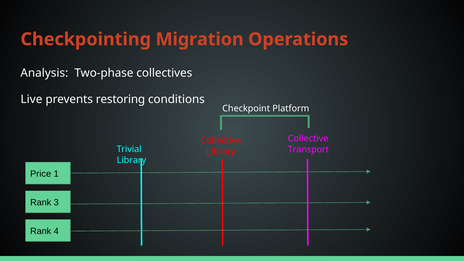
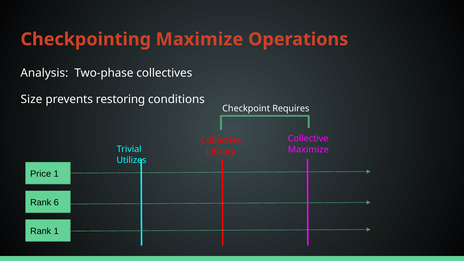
Checkpointing Migration: Migration -> Maximize
Live: Live -> Size
Platform: Platform -> Requires
Transport at (308, 149): Transport -> Maximize
Library at (131, 160): Library -> Utilizes
3: 3 -> 6
Rank 4: 4 -> 1
